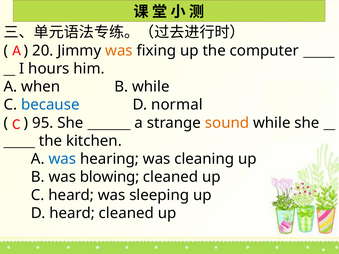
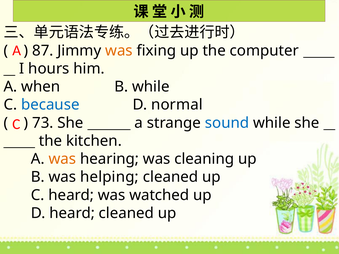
20: 20 -> 87
95: 95 -> 73
sound colour: orange -> blue
was at (62, 159) colour: blue -> orange
blowing: blowing -> helping
sleeping: sleeping -> watched
